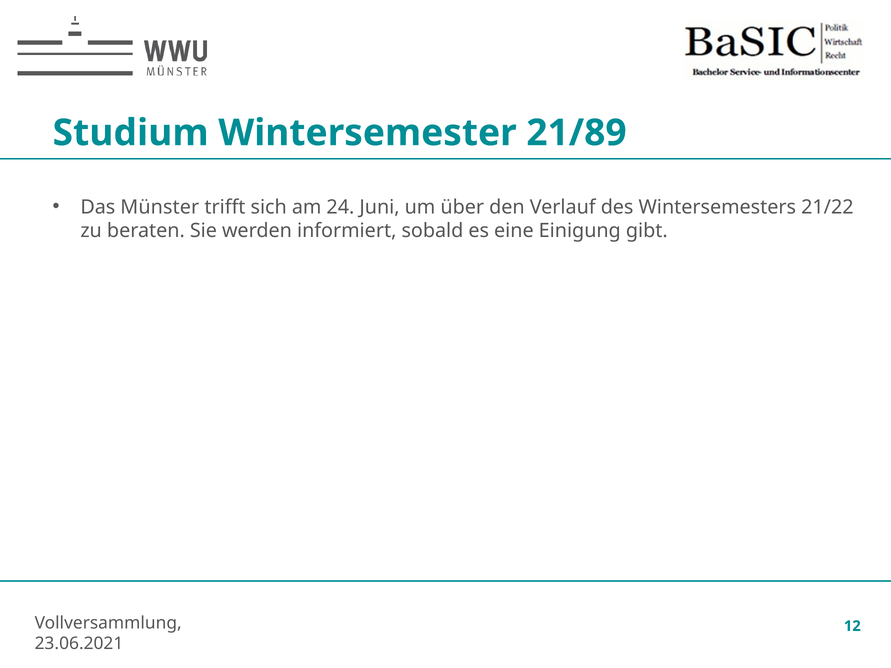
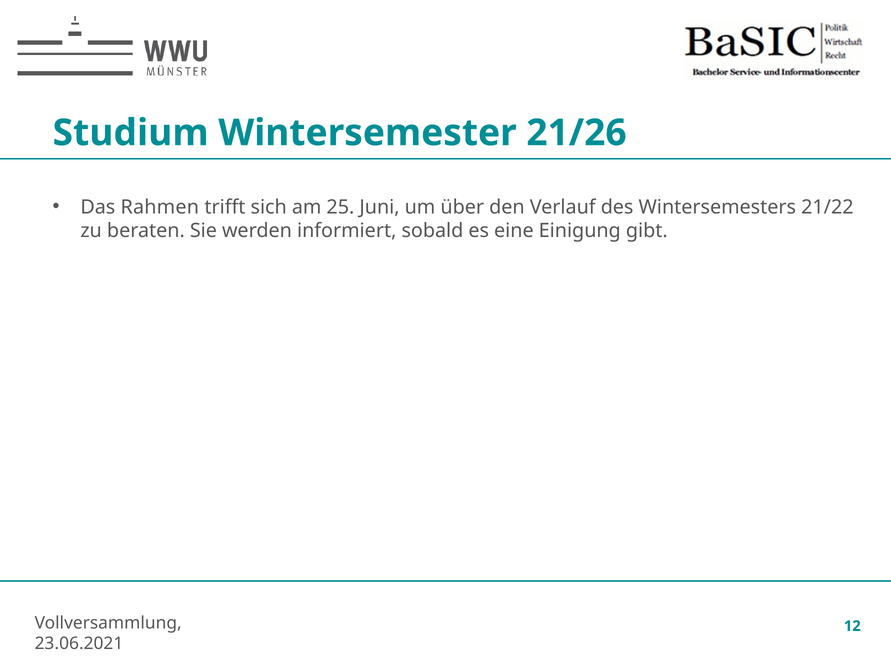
21/89: 21/89 -> 21/26
Münster: Münster -> Rahmen
24: 24 -> 25
